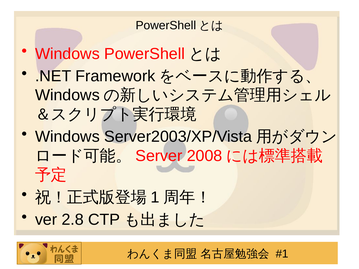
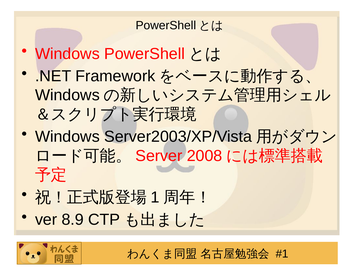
2.8: 2.8 -> 8.9
